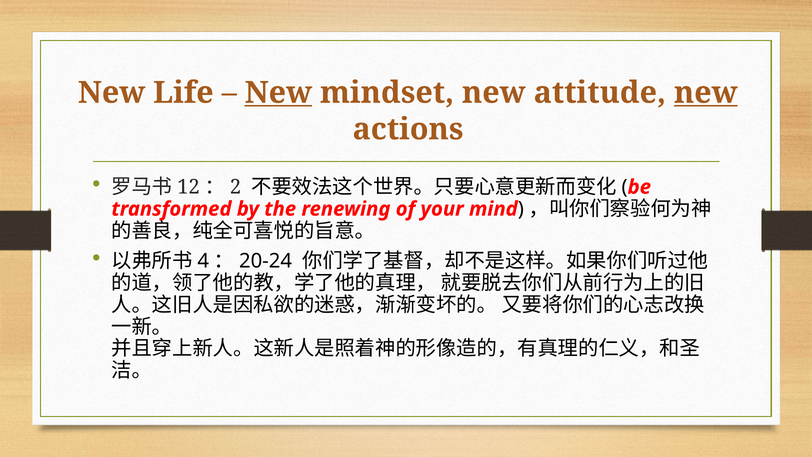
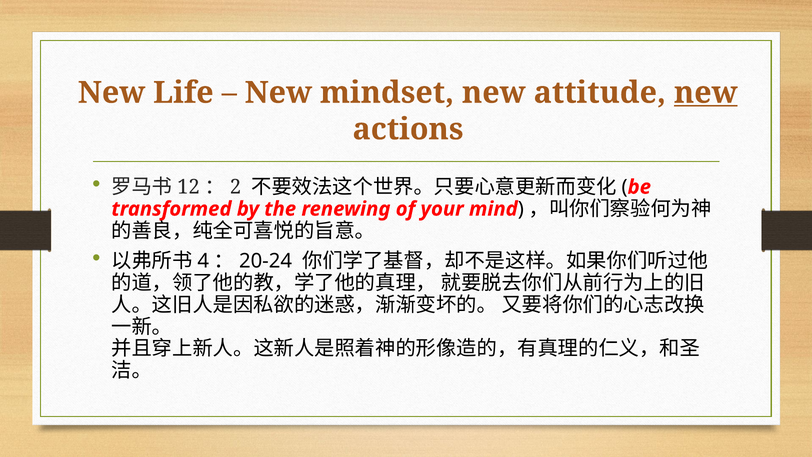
New at (278, 93) underline: present -> none
